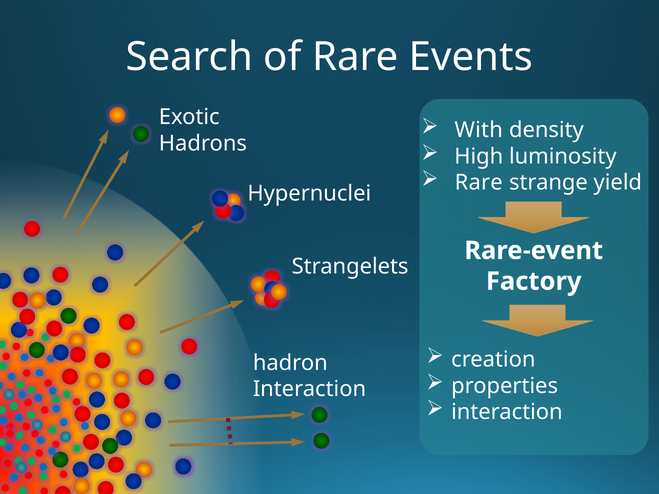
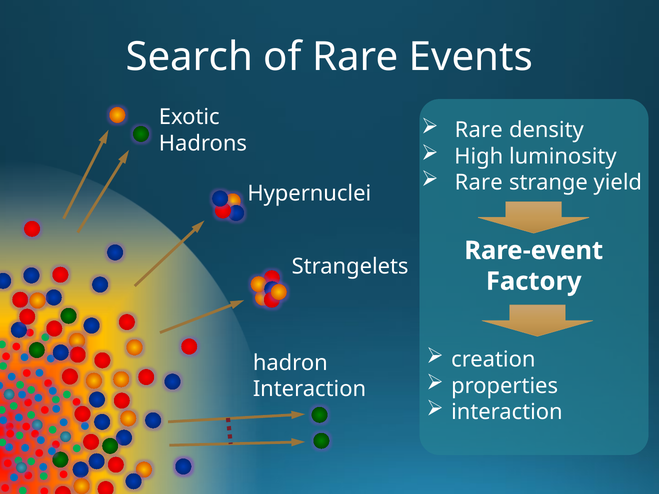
With at (479, 130): With -> Rare
